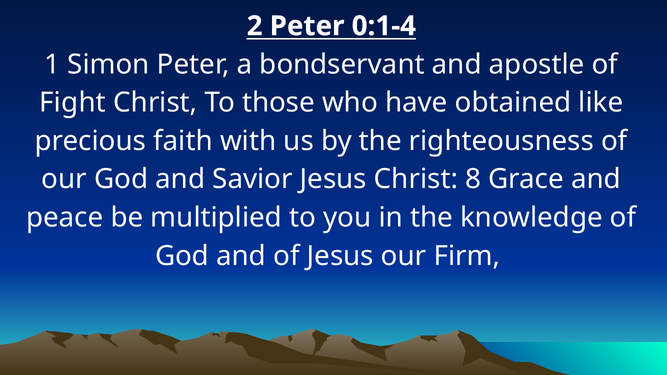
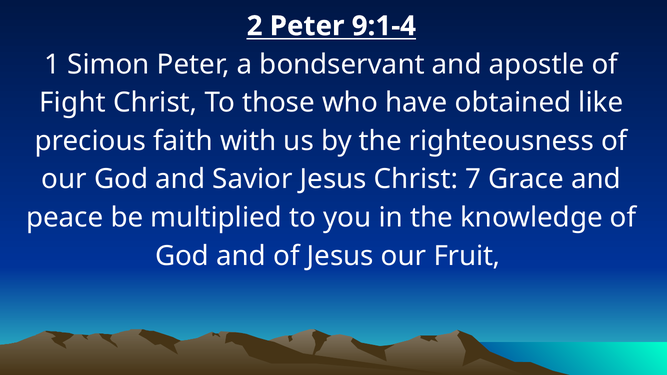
0:1-4: 0:1-4 -> 9:1-4
8: 8 -> 7
Firm: Firm -> Fruit
